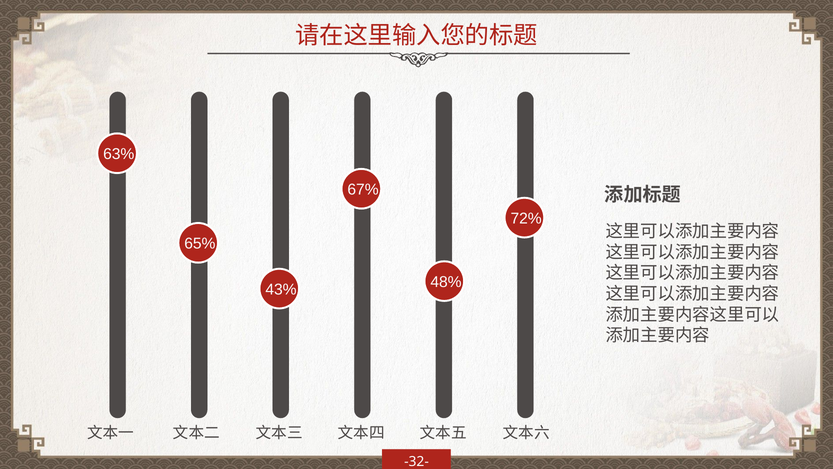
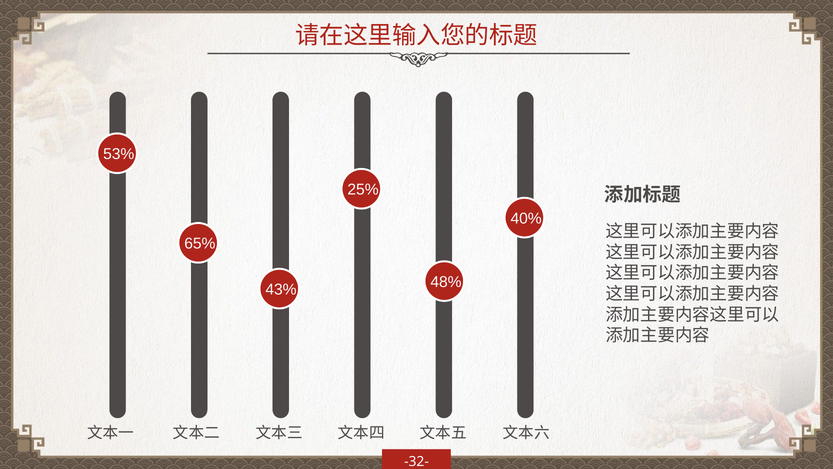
63%: 63% -> 53%
67%: 67% -> 25%
72%: 72% -> 40%
